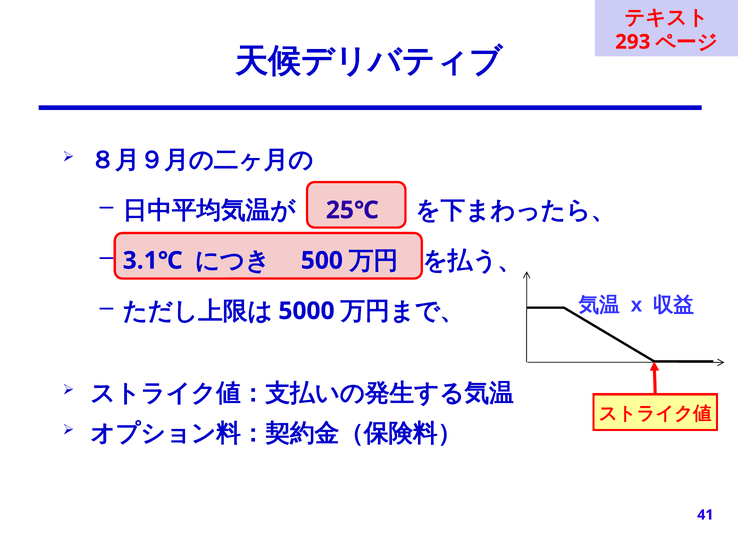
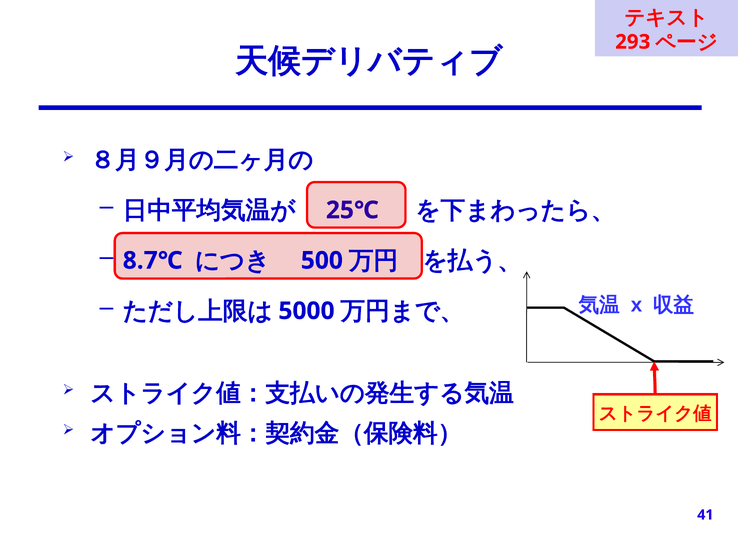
3.1℃: 3.1℃ -> 8.7℃
